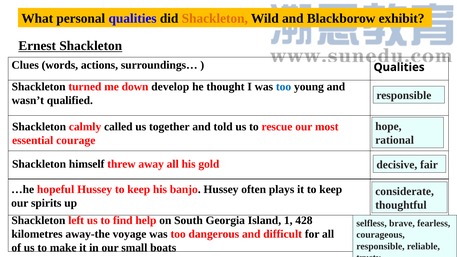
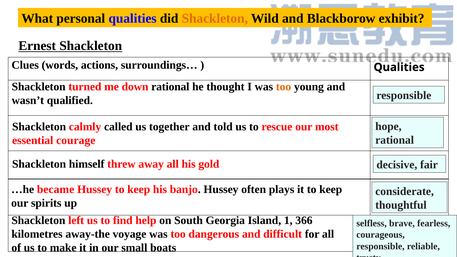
down develop: develop -> rational
too at (284, 87) colour: blue -> orange
hopeful: hopeful -> became
428: 428 -> 366
